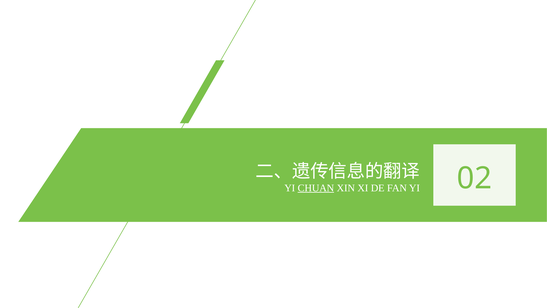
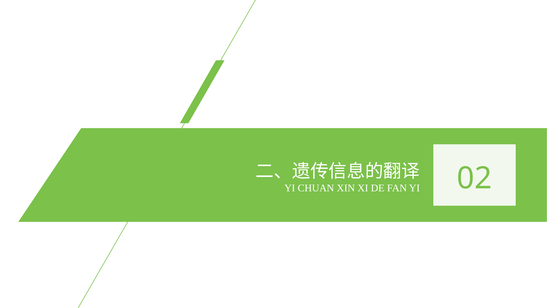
CHUAN underline: present -> none
